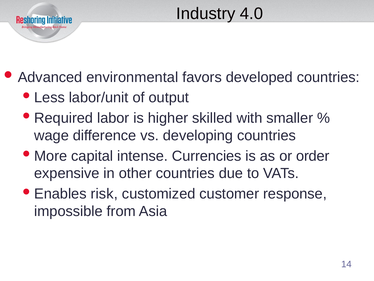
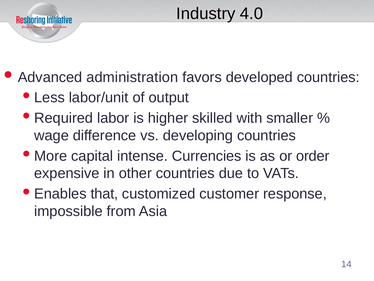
environmental: environmental -> administration
risk: risk -> that
